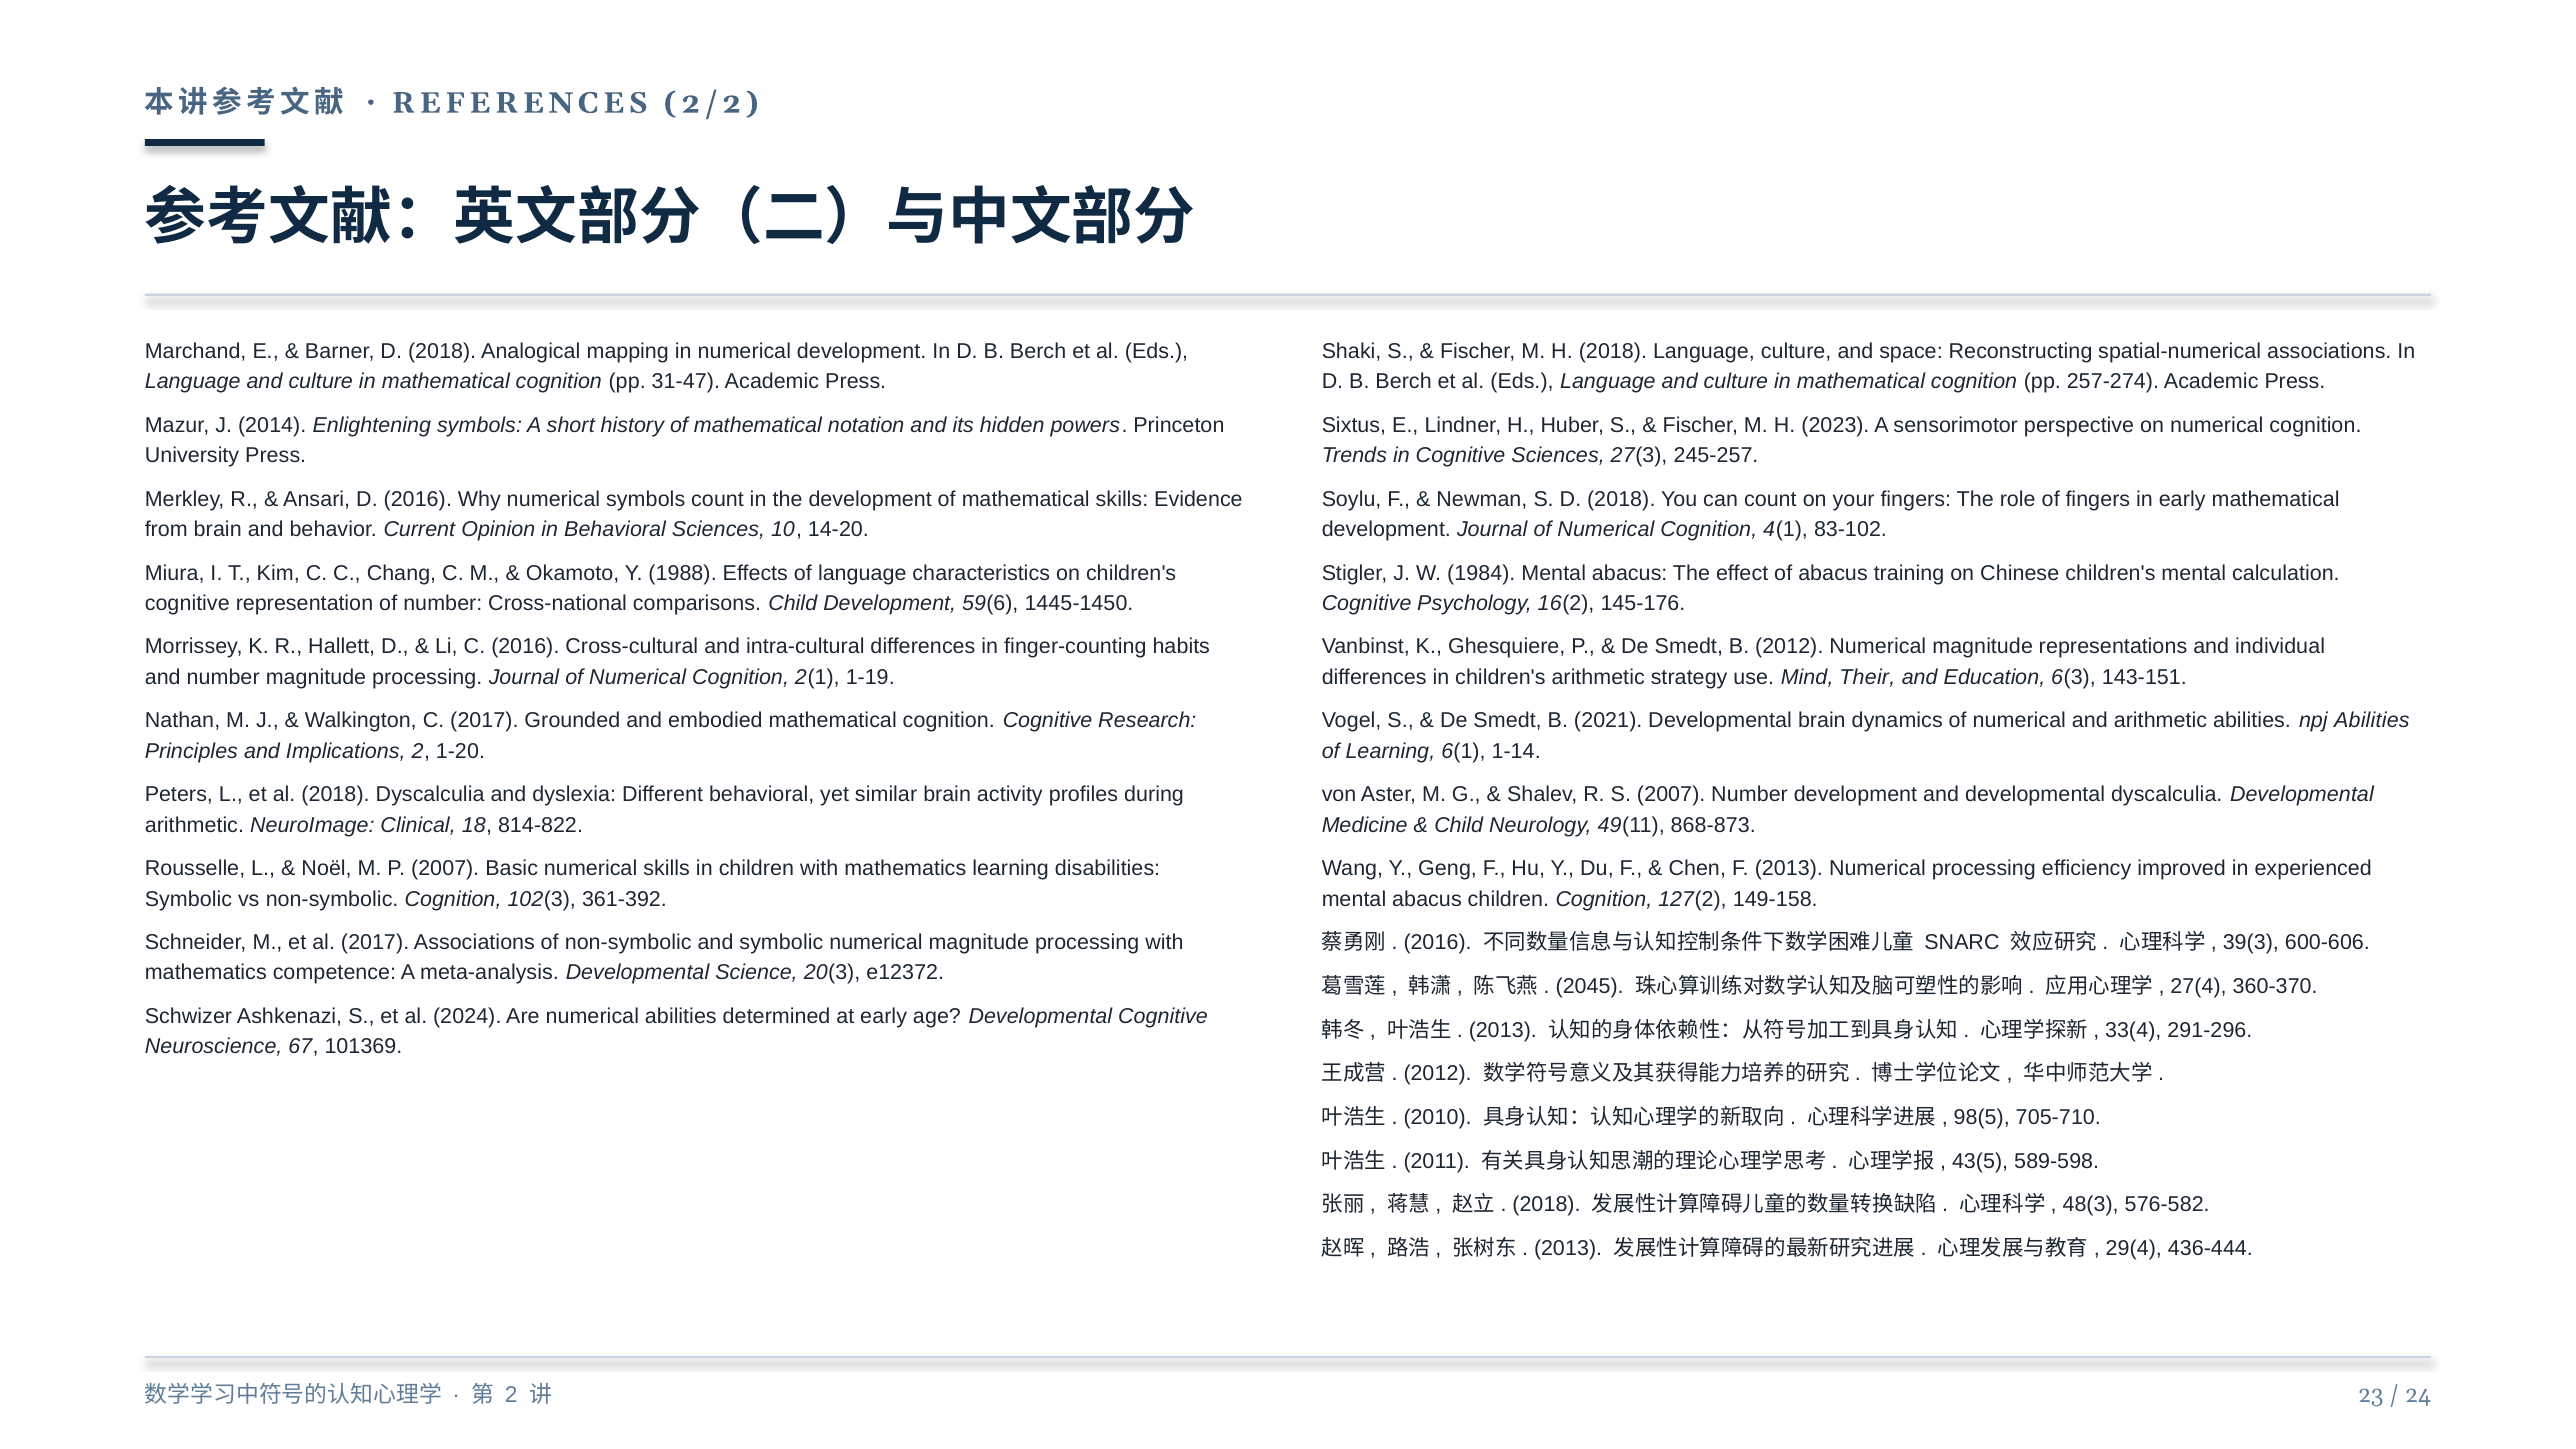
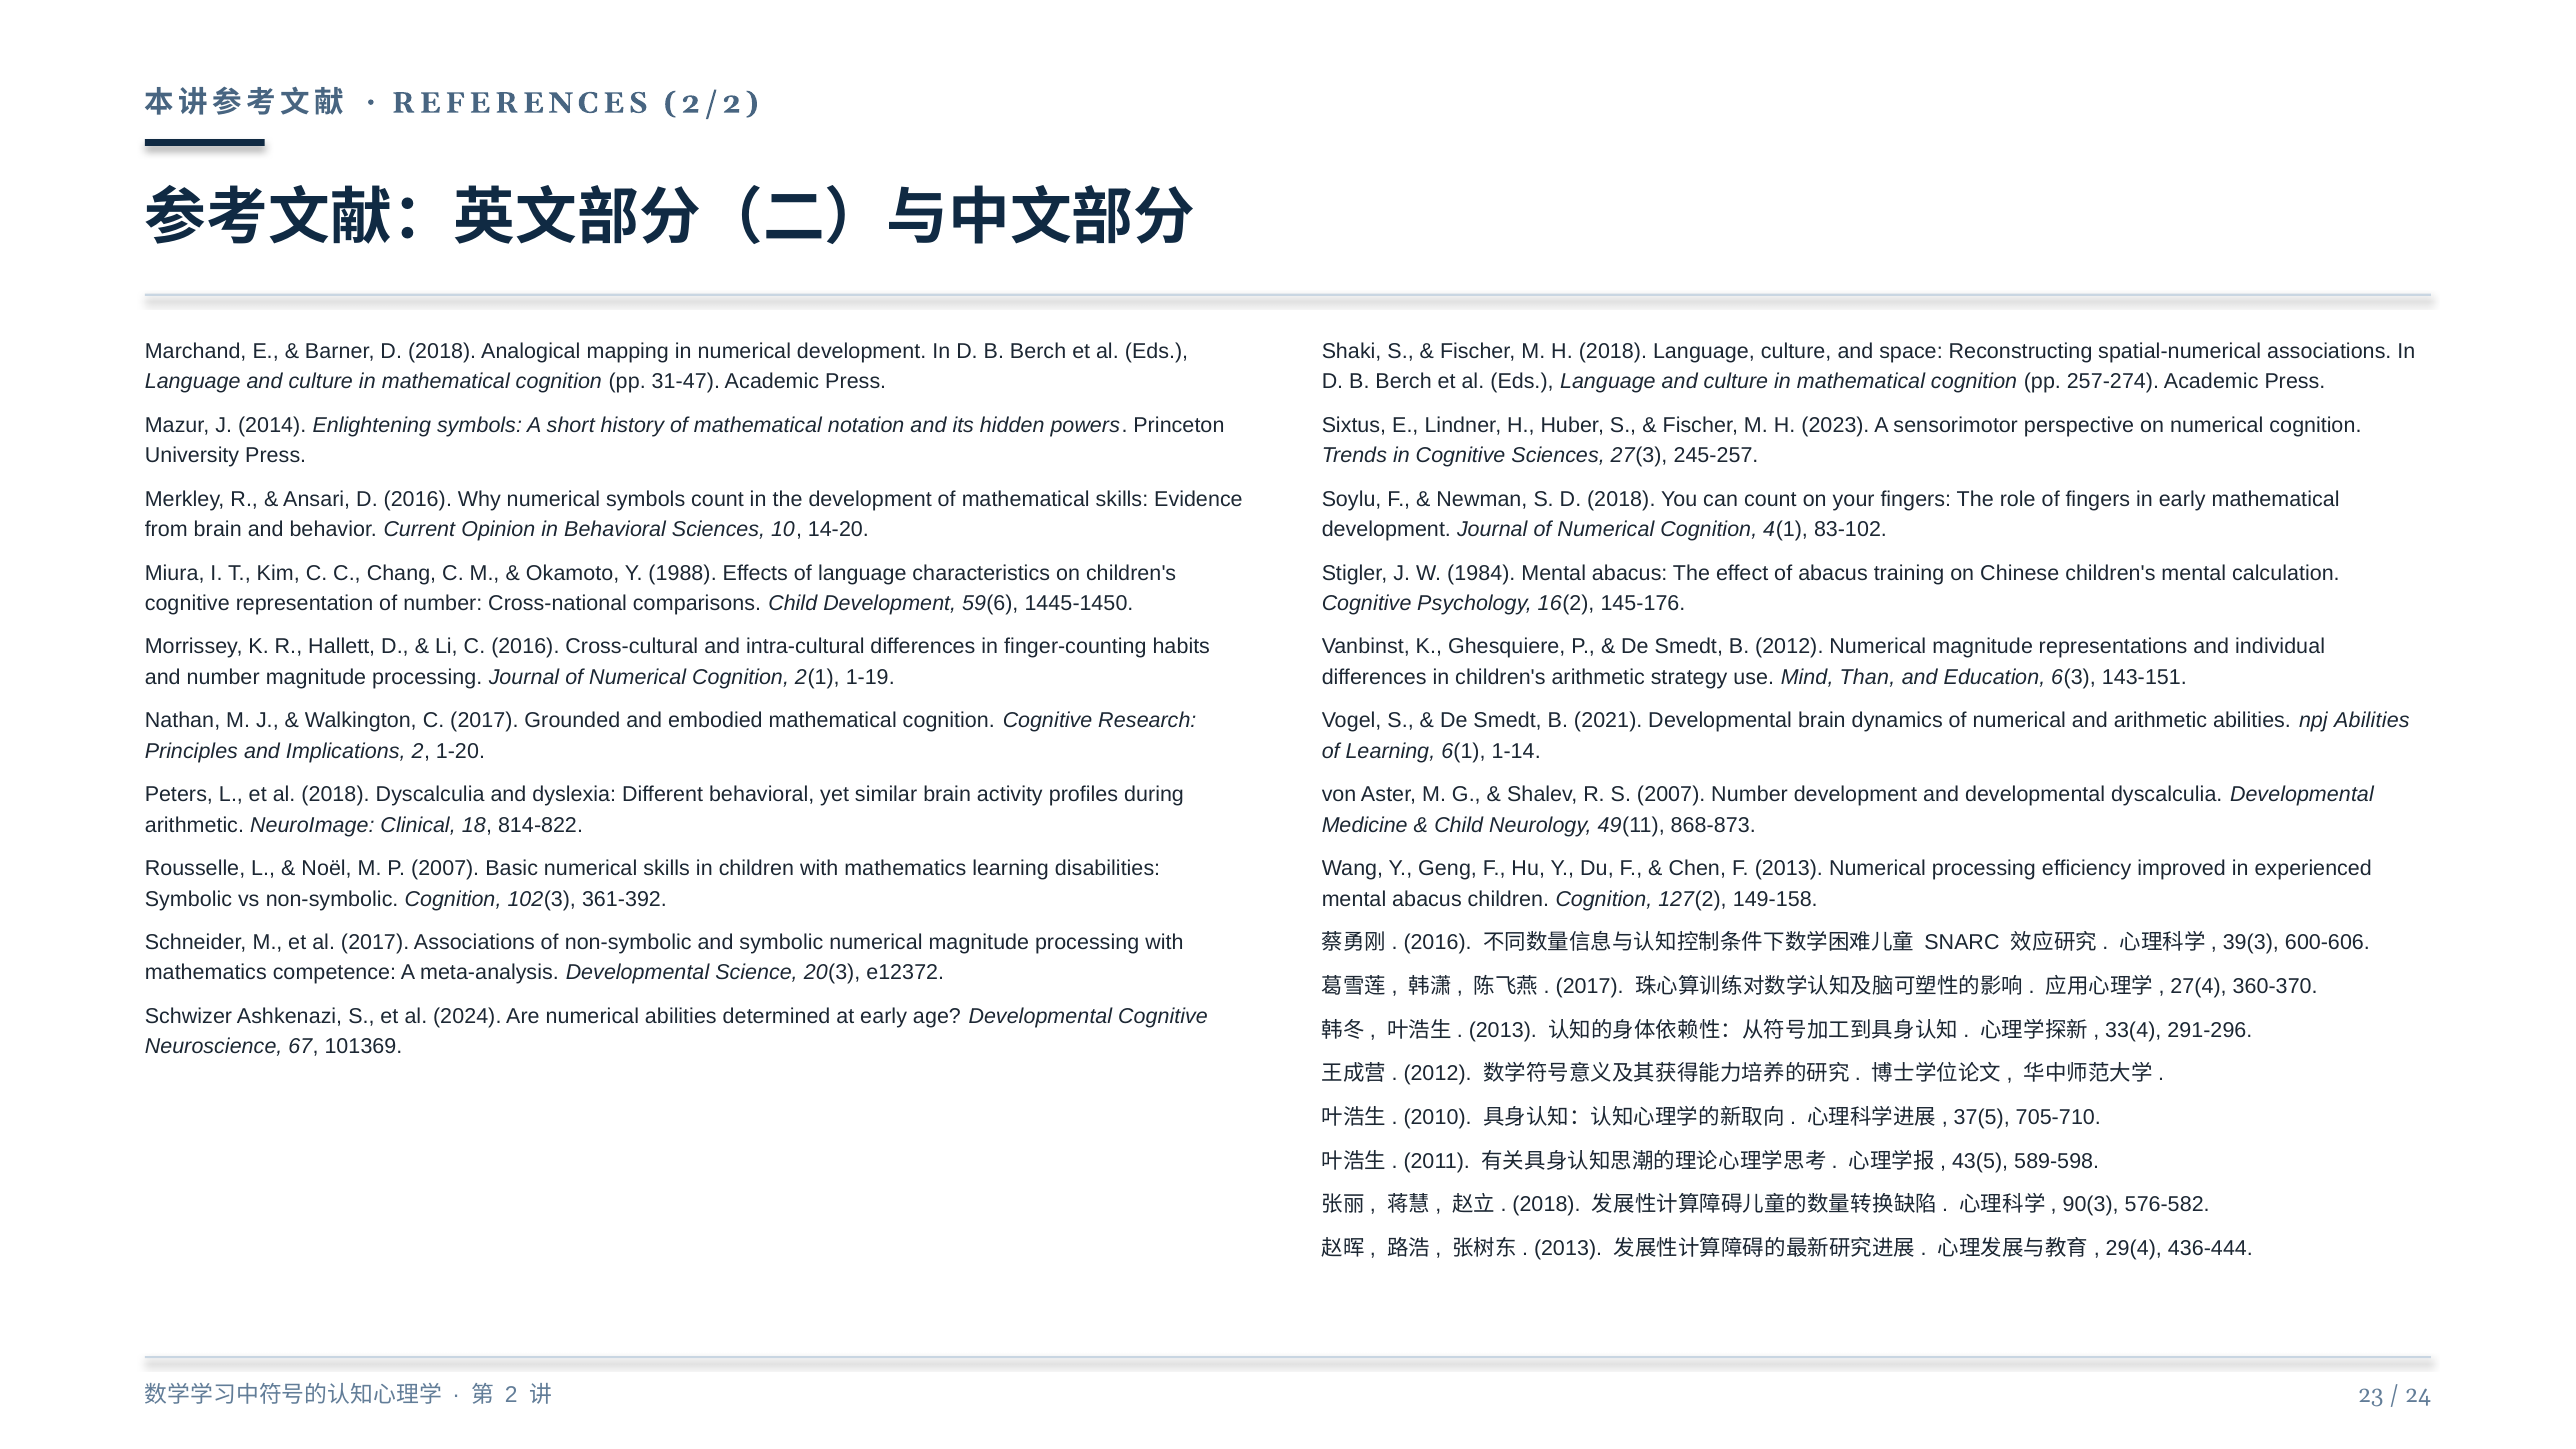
Their: Their -> Than
2045 at (1590, 986): 2045 -> 2017
98(5: 98(5 -> 37(5
48(3: 48(3 -> 90(3
